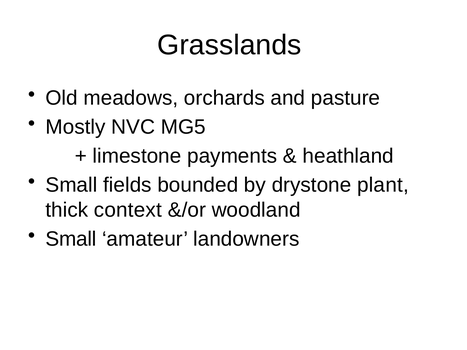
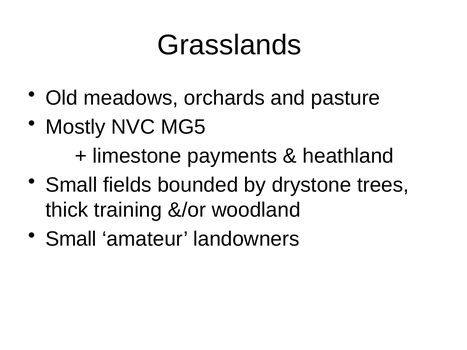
plant: plant -> trees
context: context -> training
